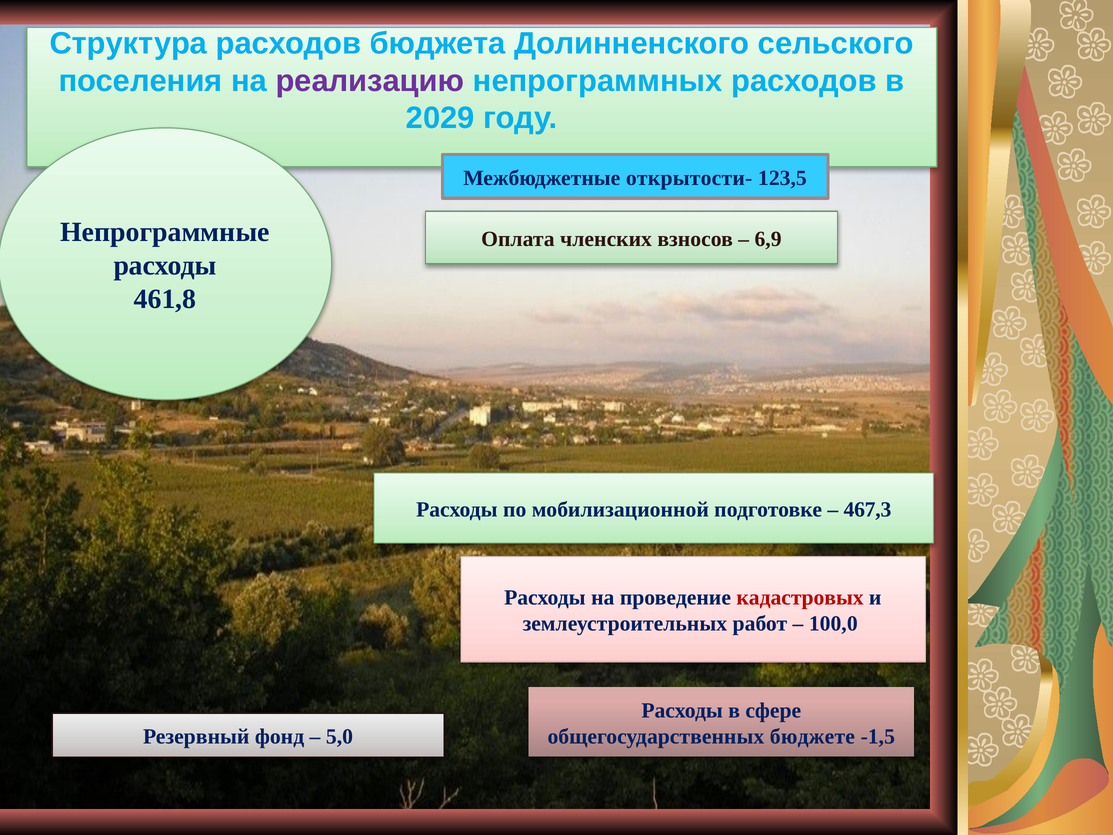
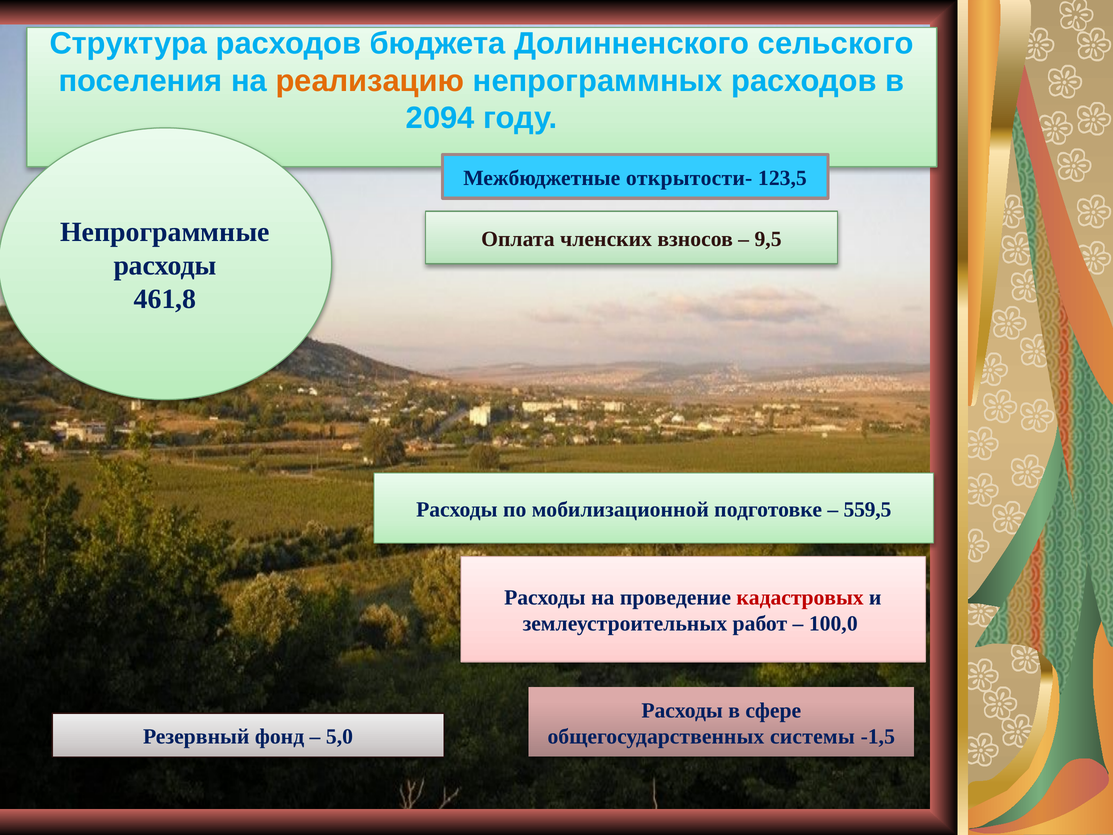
реализацию colour: purple -> orange
2029: 2029 -> 2094
6,9: 6,9 -> 9,5
467,3: 467,3 -> 559,5
бюджете: бюджете -> системы
